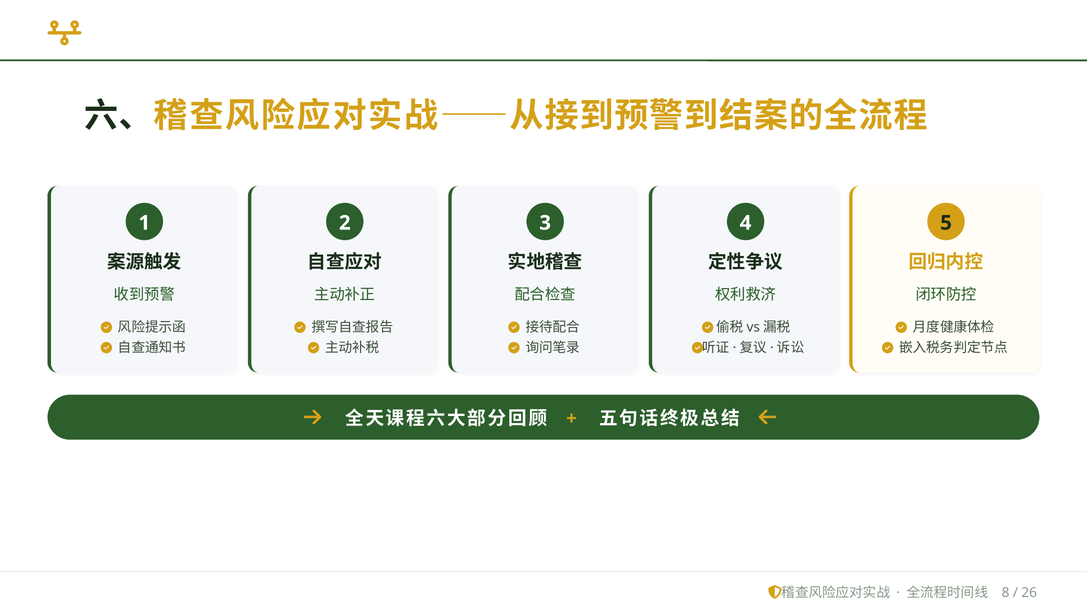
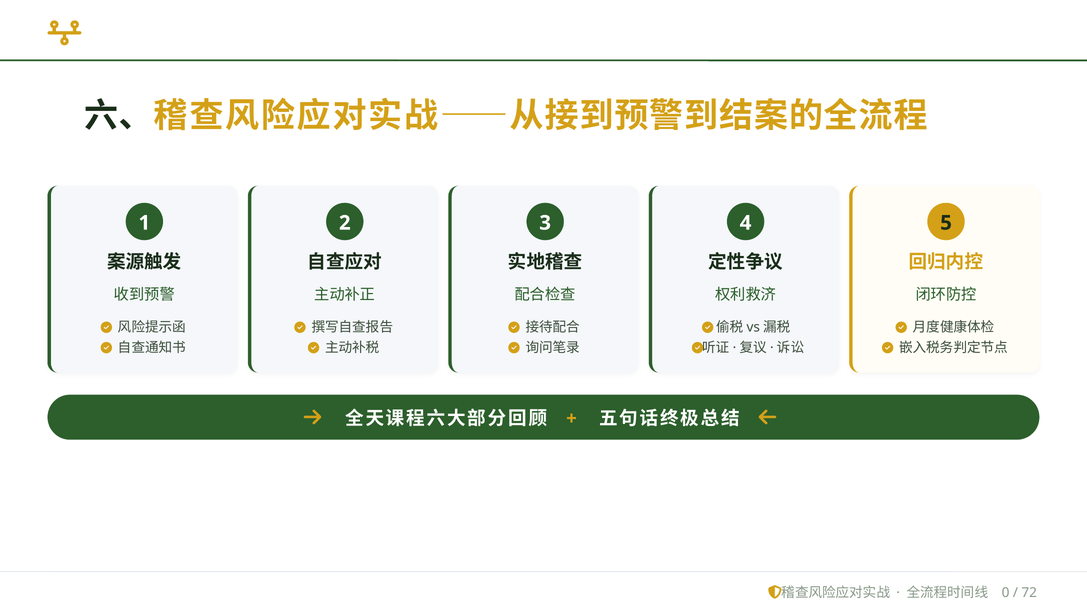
8: 8 -> 0
26: 26 -> 72
